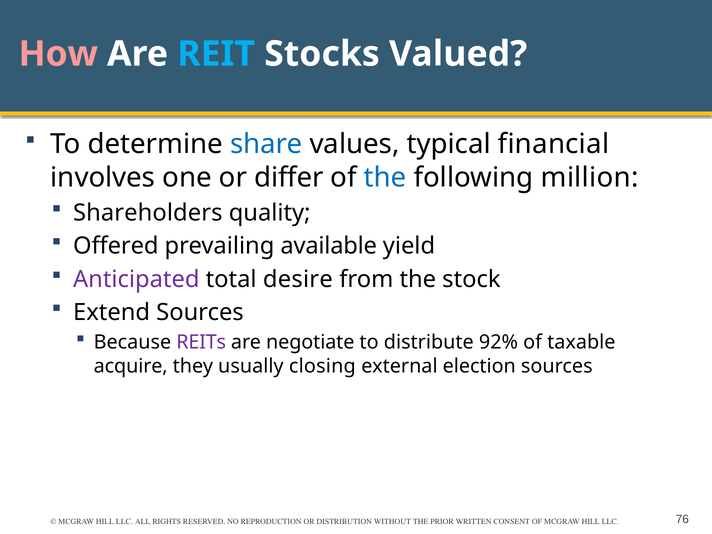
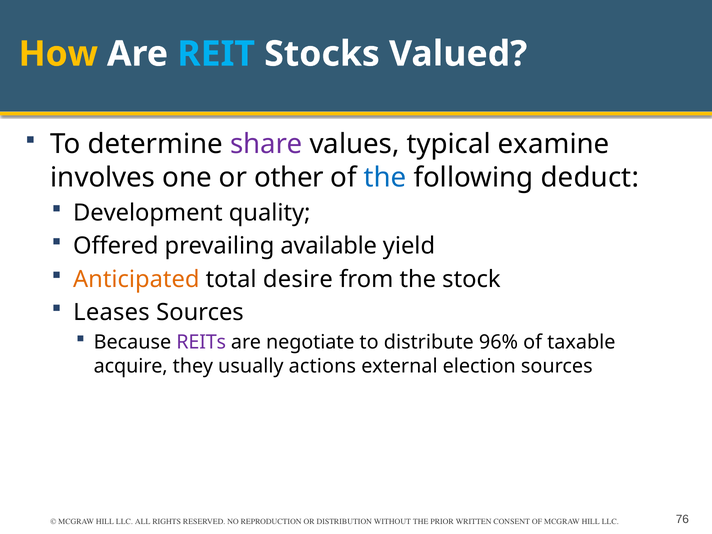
How colour: pink -> yellow
share colour: blue -> purple
financial: financial -> examine
differ: differ -> other
million: million -> deduct
Shareholders: Shareholders -> Development
Anticipated colour: purple -> orange
Extend: Extend -> Leases
92%: 92% -> 96%
closing: closing -> actions
